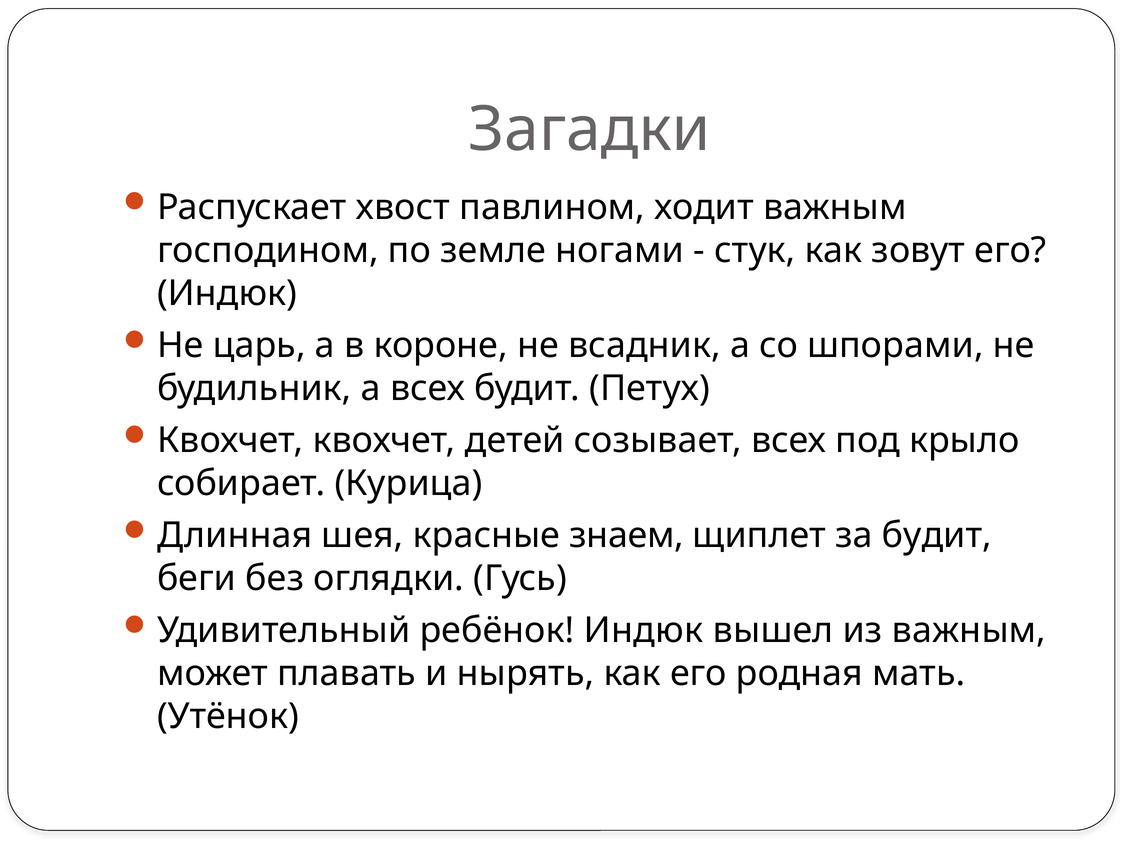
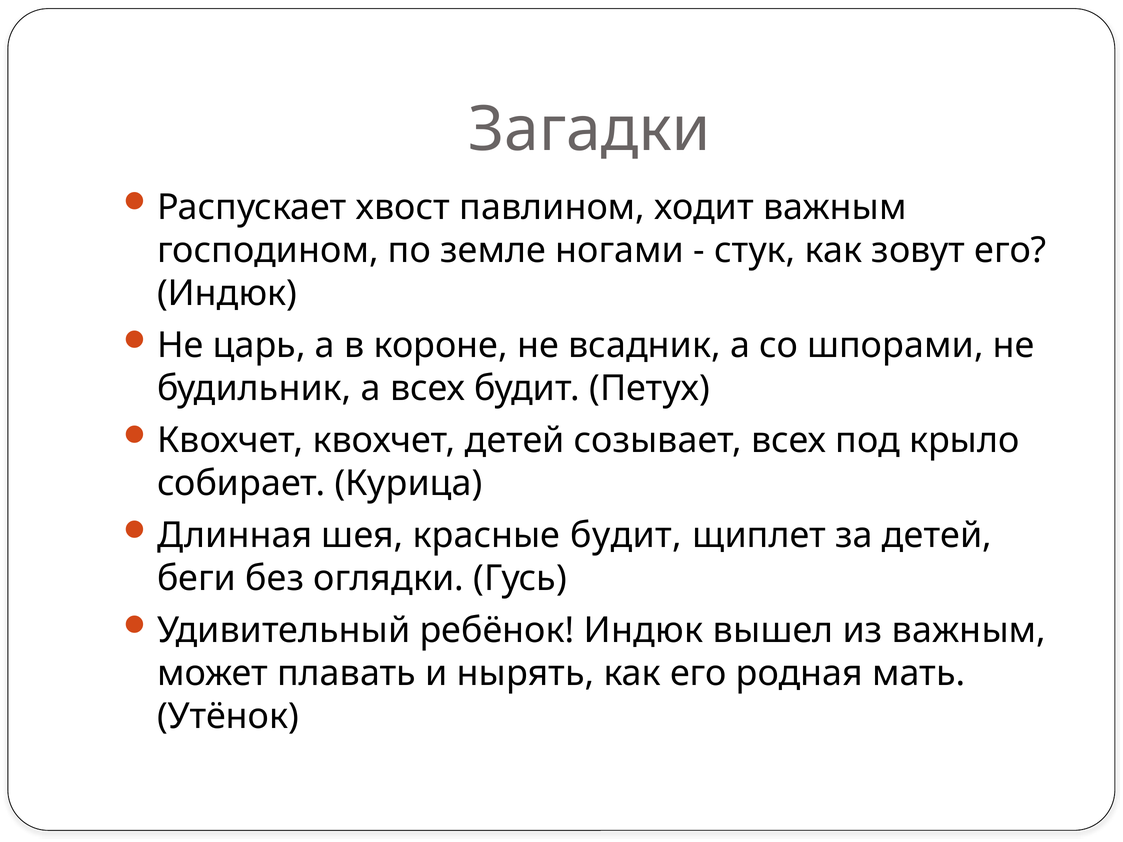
красные знаем: знаем -> будит
за будит: будит -> детей
